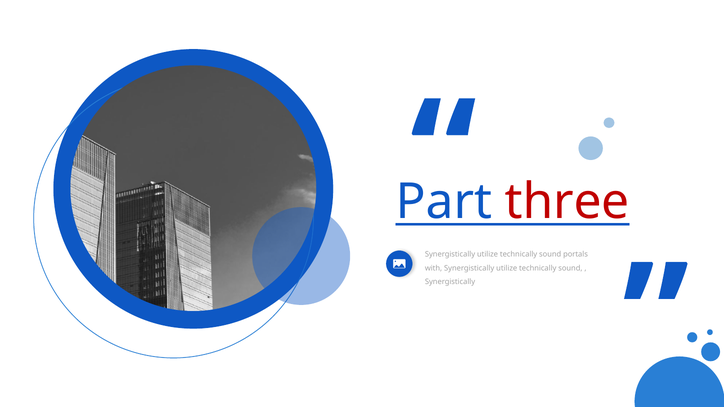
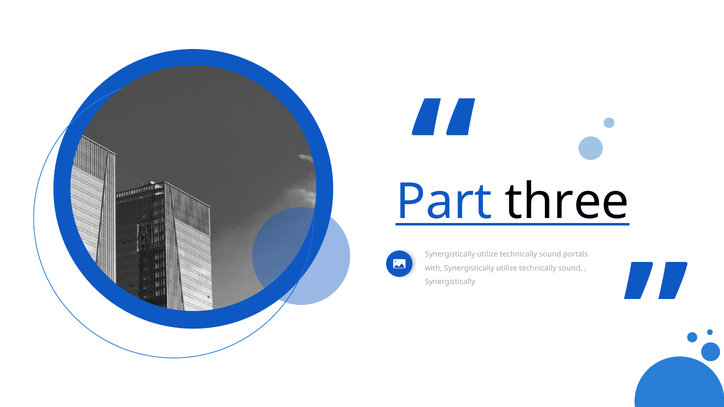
three colour: red -> black
